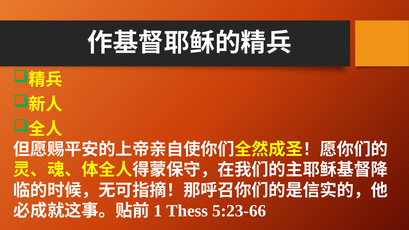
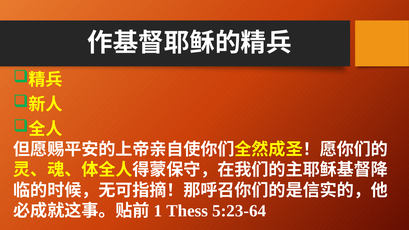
5:23-66: 5:23-66 -> 5:23-64
